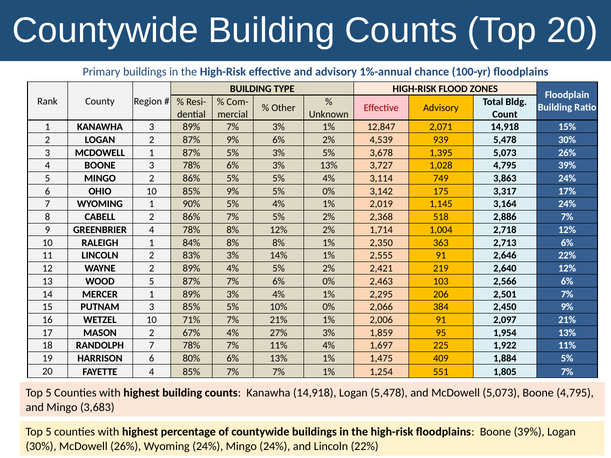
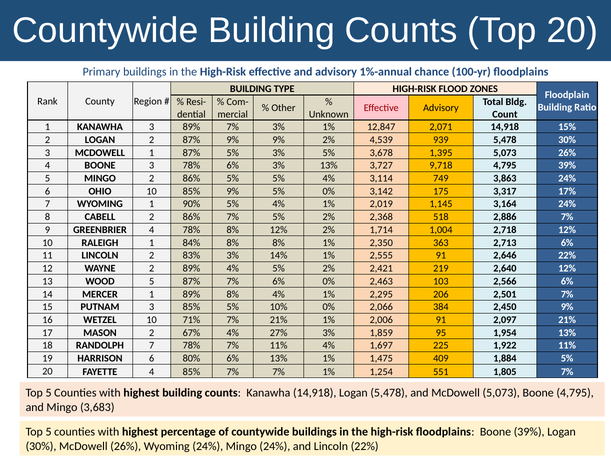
9% 6%: 6% -> 9%
1,028: 1,028 -> 9,718
89% 3%: 3% -> 8%
